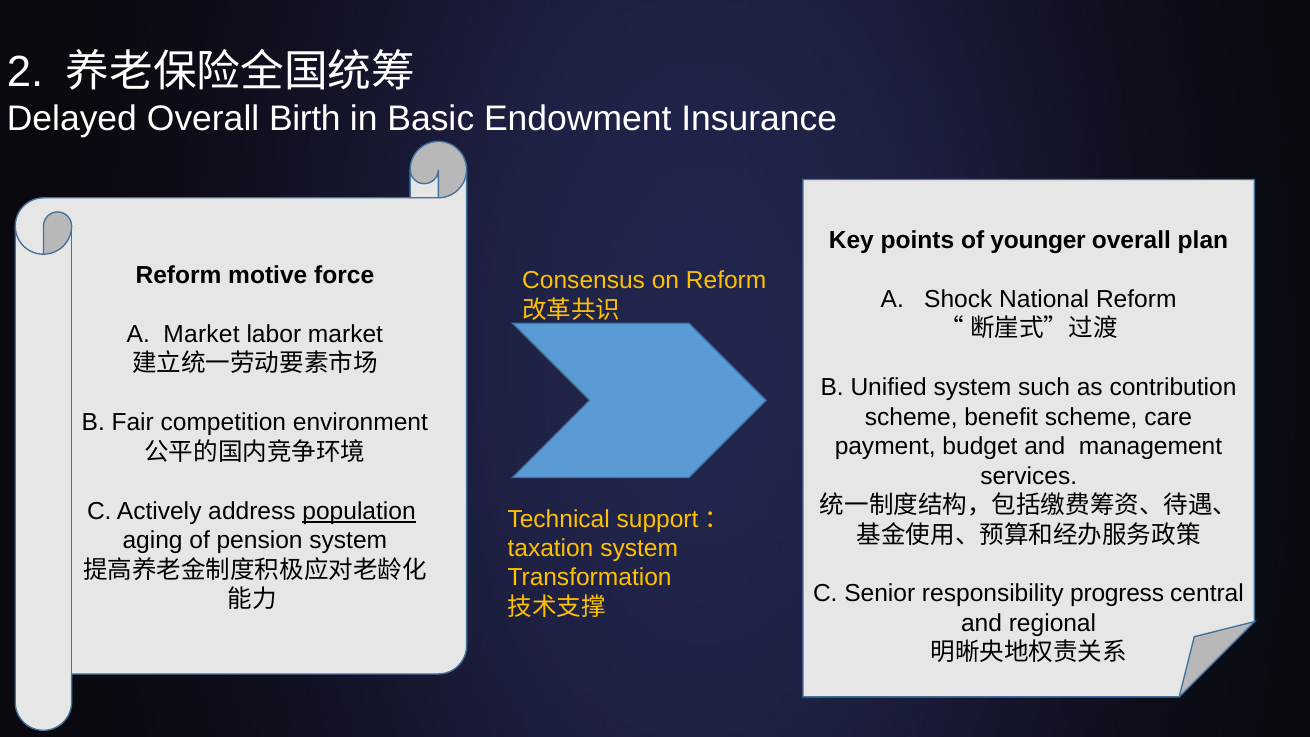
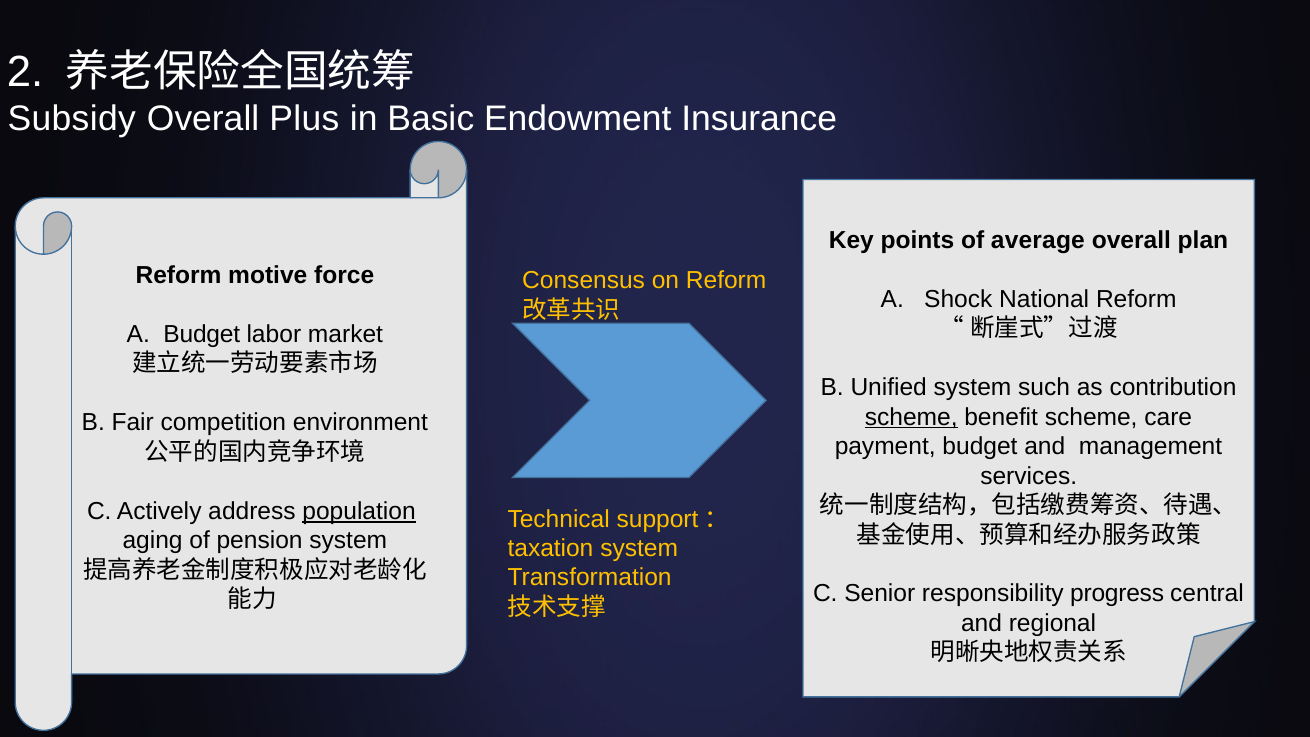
Delayed: Delayed -> Subsidy
Birth: Birth -> Plus
younger: younger -> average
A Market: Market -> Budget
scheme at (911, 417) underline: none -> present
